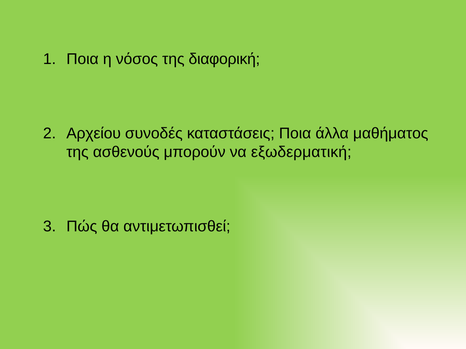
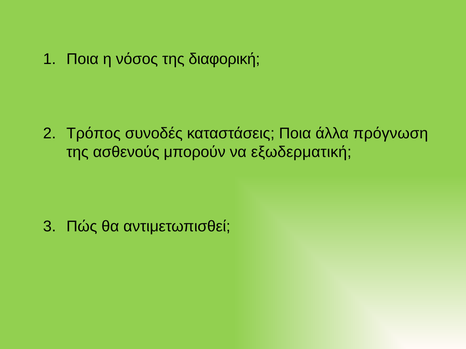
Αρχείου: Αρχείου -> Τρόπος
μαθήματος: μαθήματος -> πρόγνωση
